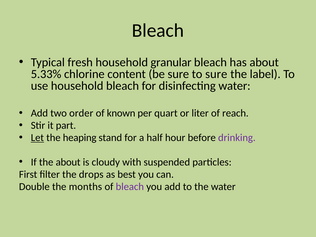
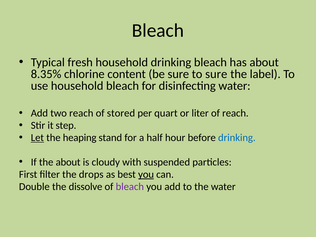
household granular: granular -> drinking
5.33%: 5.33% -> 8.35%
two order: order -> reach
known: known -> stored
part: part -> step
drinking at (237, 138) colour: purple -> blue
you at (146, 174) underline: none -> present
months: months -> dissolve
